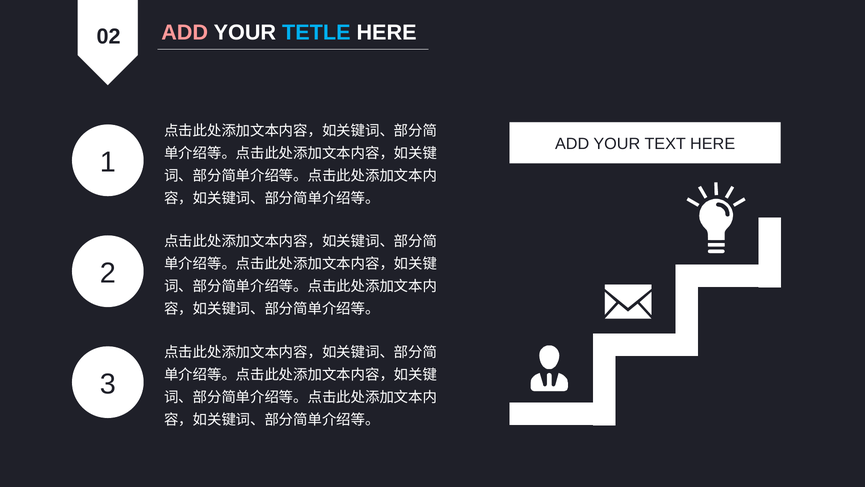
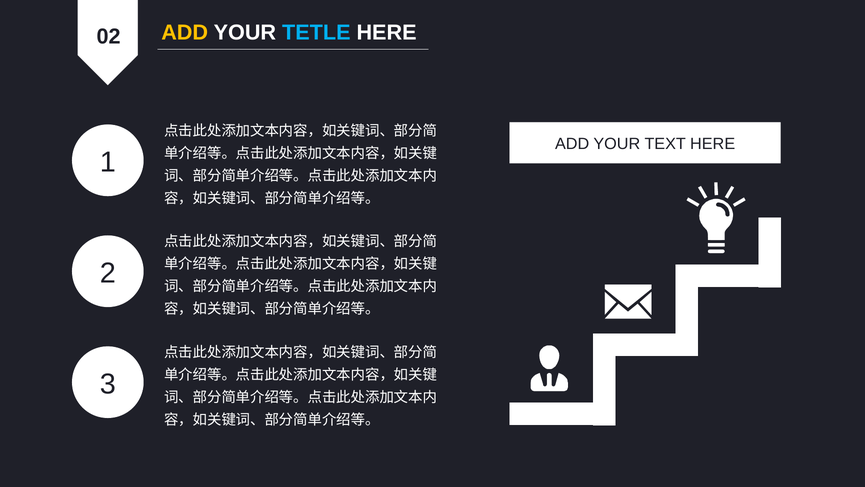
ADD at (185, 32) colour: pink -> yellow
